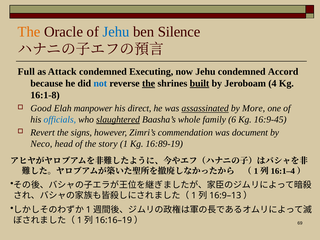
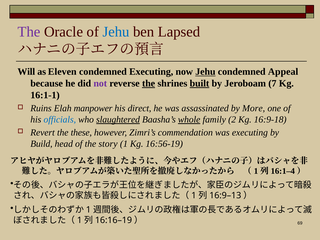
The at (29, 32) colour: orange -> purple
Silence: Silence -> Lapsed
Full: Full -> Will
Attack: Attack -> Eleven
Jehu at (205, 72) underline: none -> present
Accord: Accord -> Appeal
not colour: blue -> purple
4: 4 -> 7
16:1-8: 16:1-8 -> 16:1-1
Good: Good -> Ruins
assassinated underline: present -> none
whole underline: none -> present
6: 6 -> 2
16:9-45: 16:9-45 -> 16:9-18
signs: signs -> these
was document: document -> executing
Neco: Neco -> Build
16:89-19: 16:89-19 -> 16:56-19
